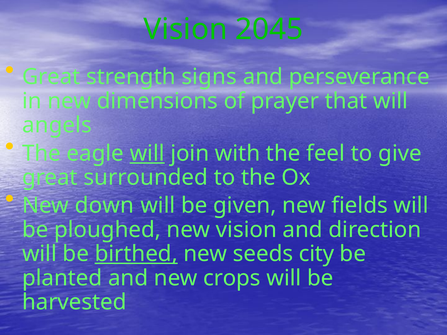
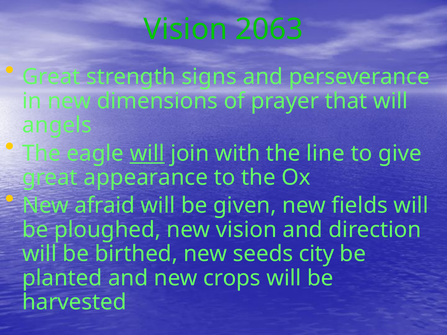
2045: 2045 -> 2063
feel: feel -> line
surrounded: surrounded -> appearance
down: down -> afraid
birthed underline: present -> none
